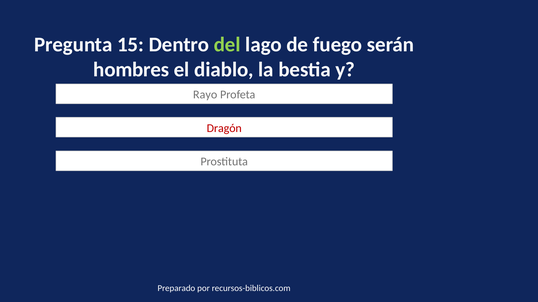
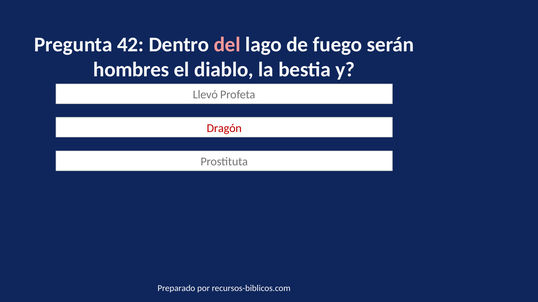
15: 15 -> 42
del colour: light green -> pink
Rayo: Rayo -> Llevó
